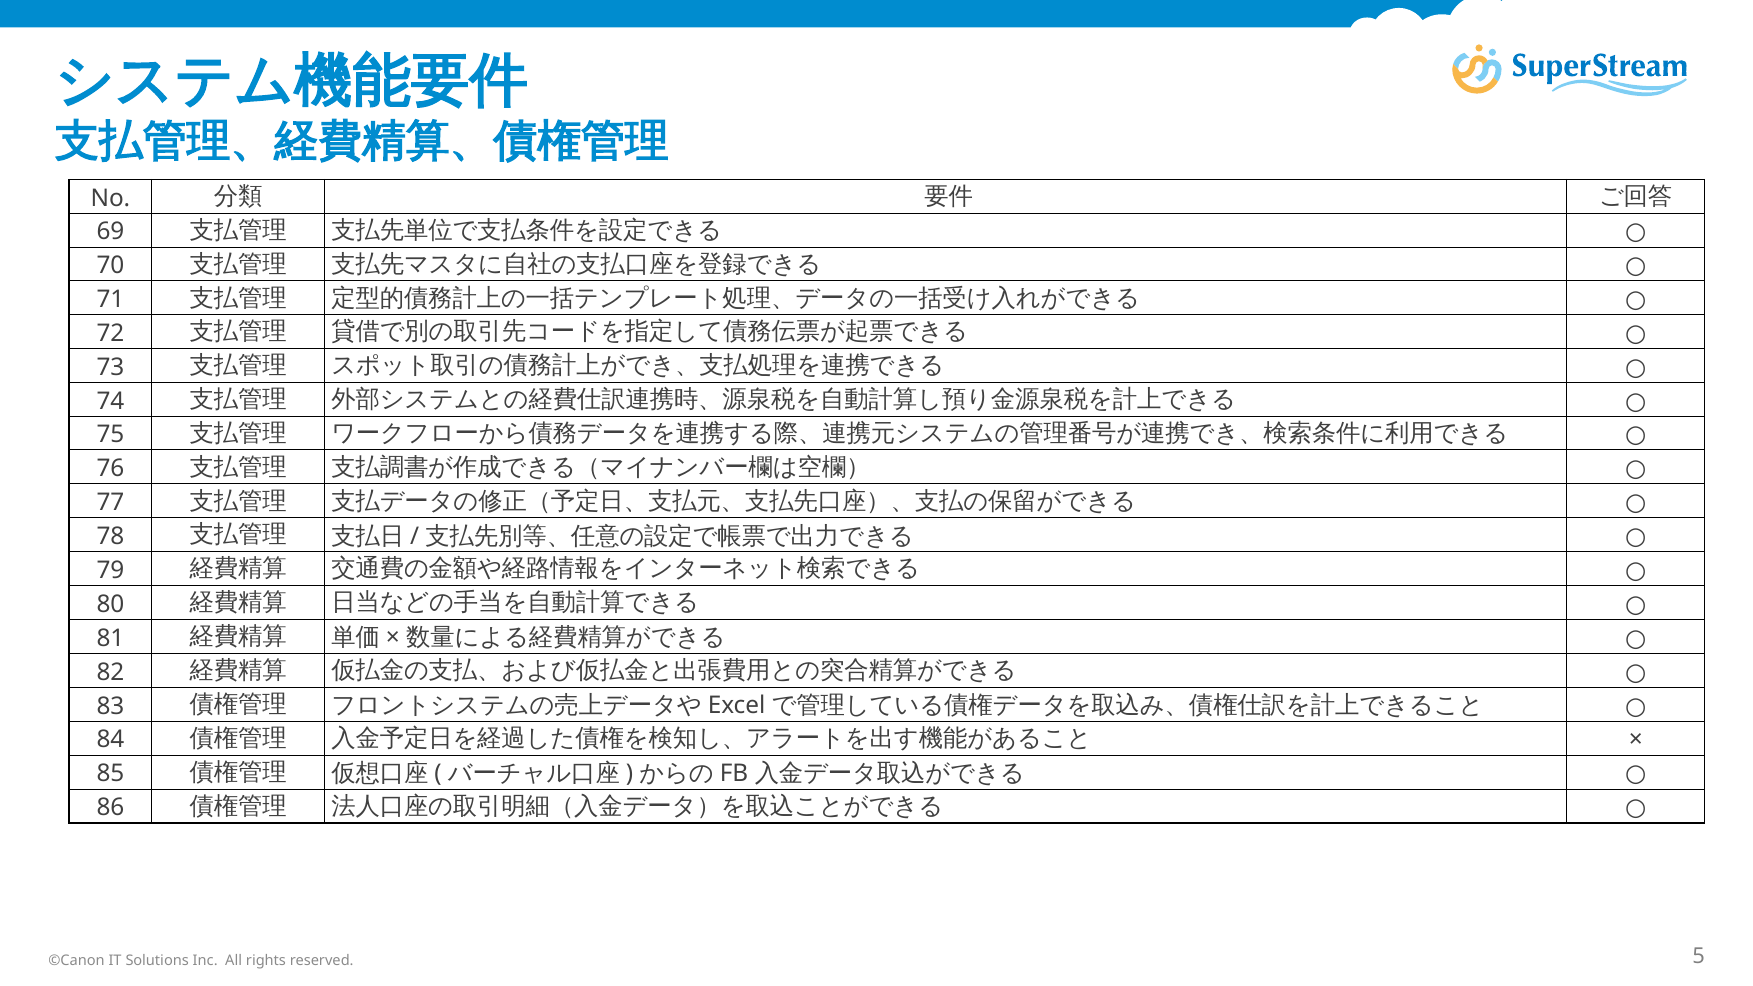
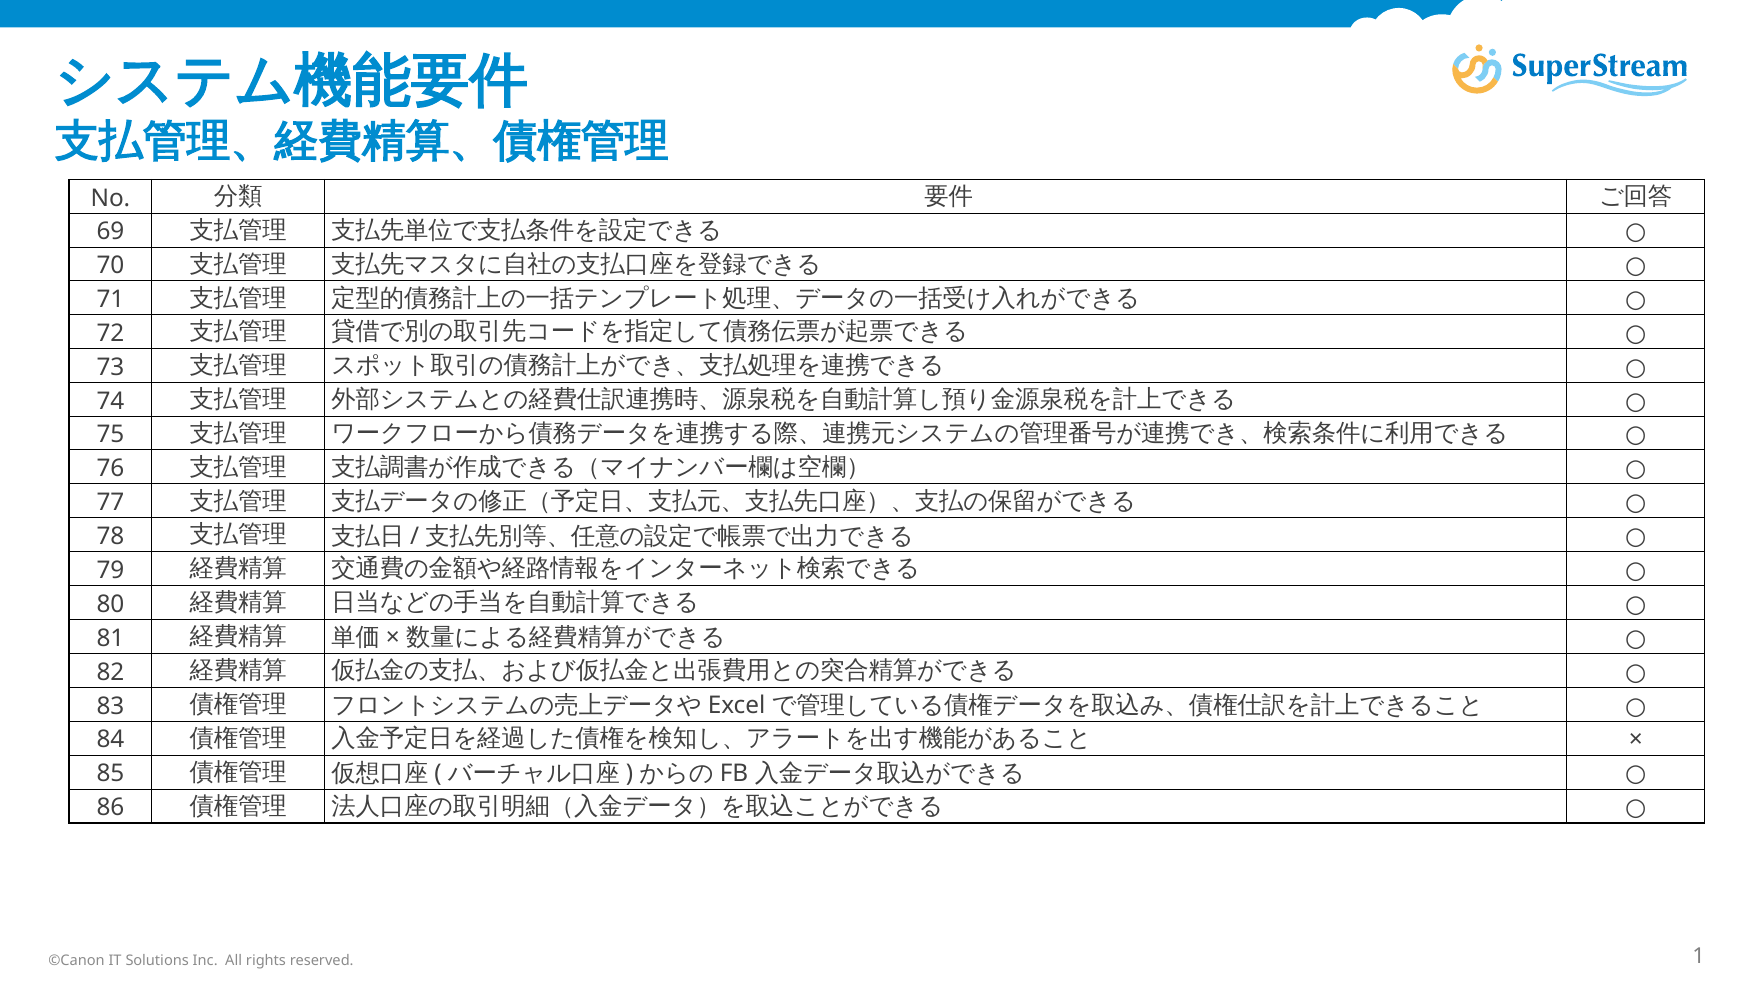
5: 5 -> 1
